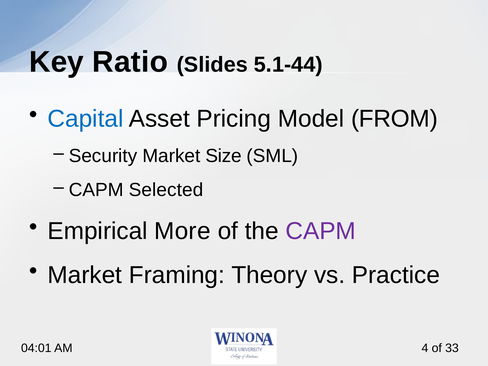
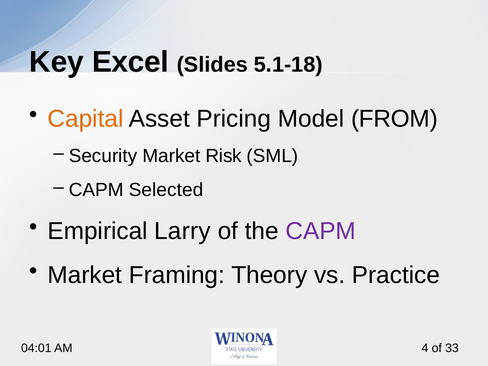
Ratio: Ratio -> Excel
5.1-44: 5.1-44 -> 5.1-18
Capital colour: blue -> orange
Size: Size -> Risk
More: More -> Larry
